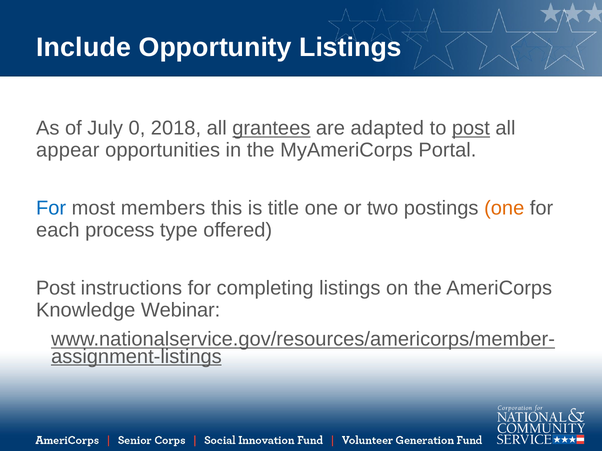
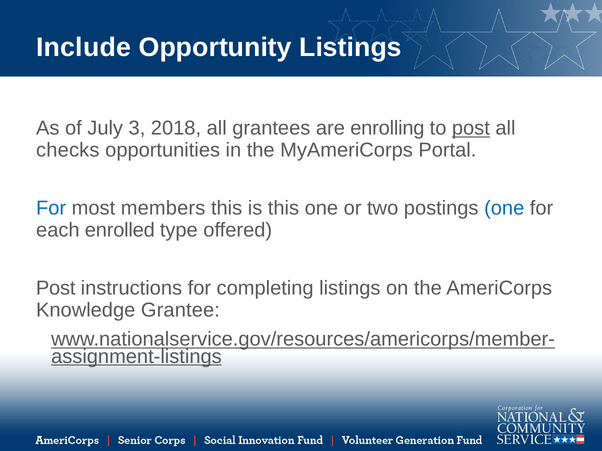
0: 0 -> 3
grantees underline: present -> none
adapted: adapted -> enrolling
appear: appear -> checks
is title: title -> this
one at (504, 209) colour: orange -> blue
process: process -> enrolled
Webinar: Webinar -> Grantee
